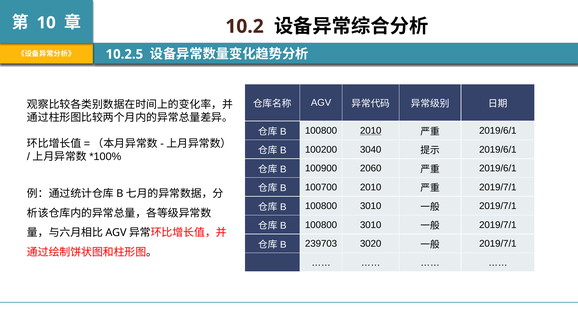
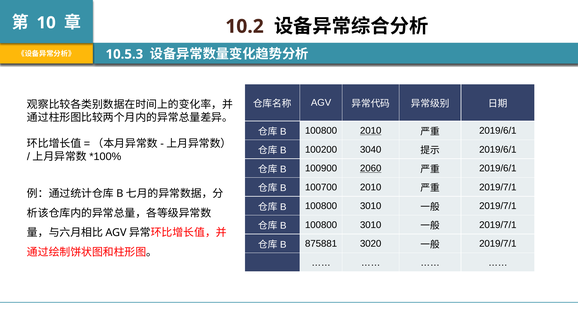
10.2.5: 10.2.5 -> 10.5.3
2060 underline: none -> present
239703: 239703 -> 875881
